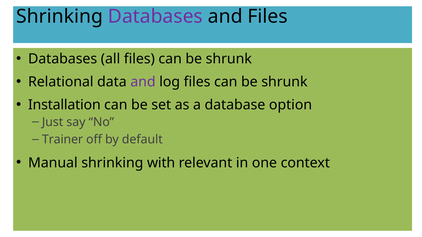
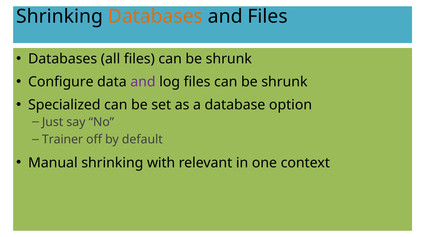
Databases at (155, 16) colour: purple -> orange
Relational: Relational -> Configure
Installation: Installation -> Specialized
